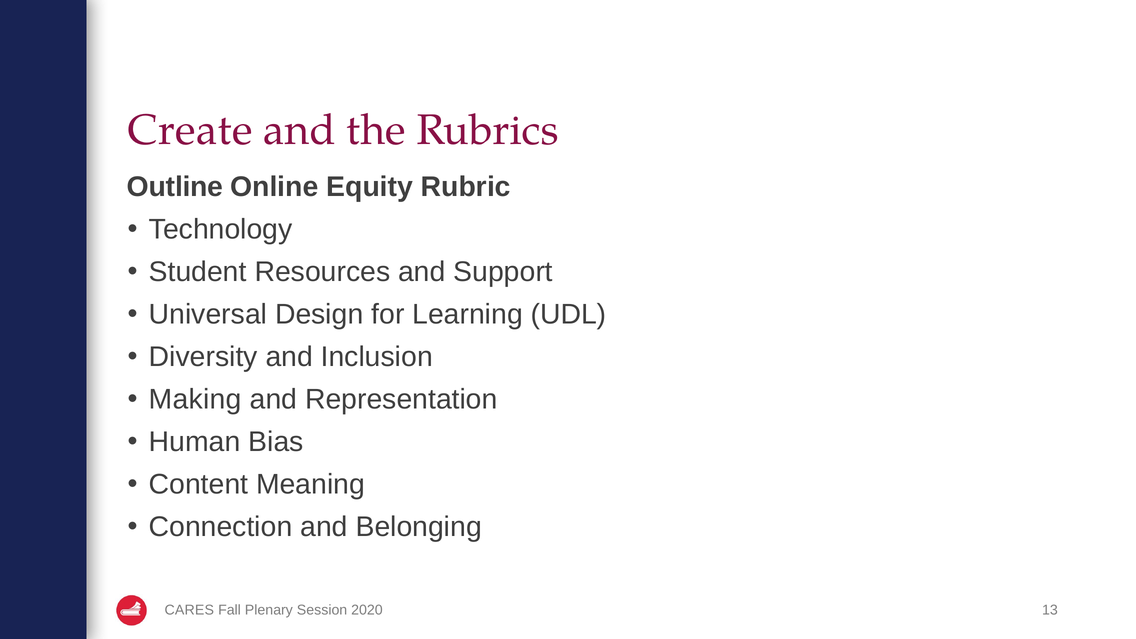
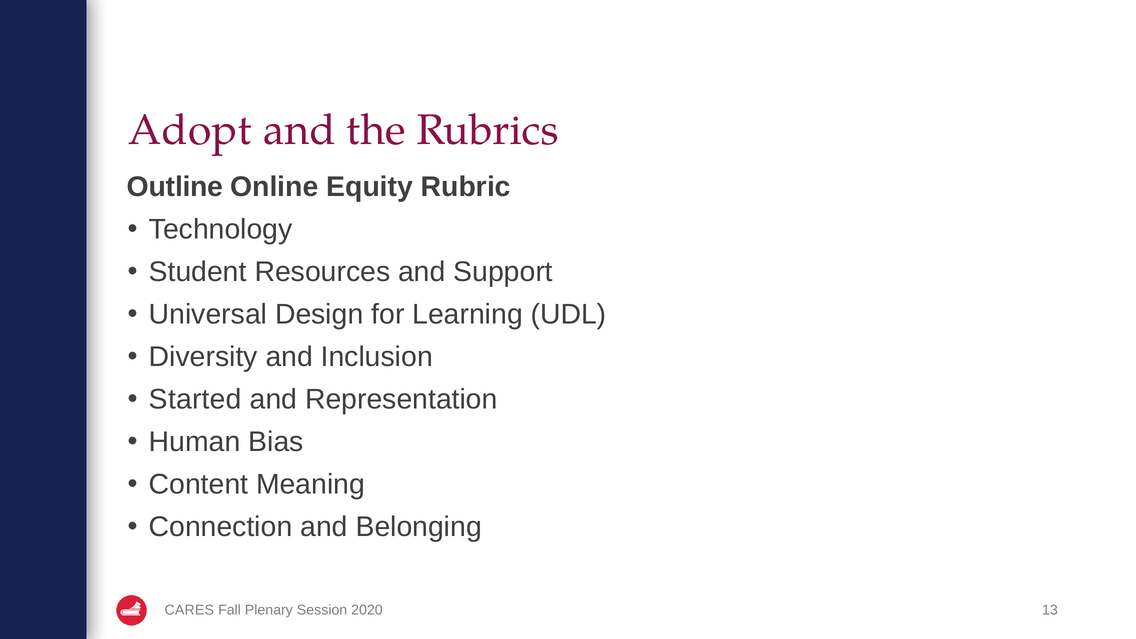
Create: Create -> Adopt
Making: Making -> Started
